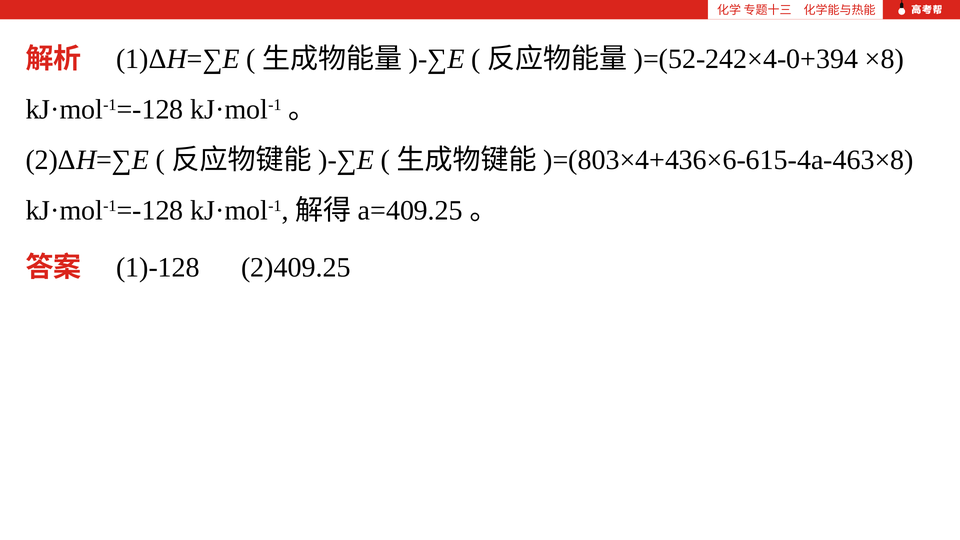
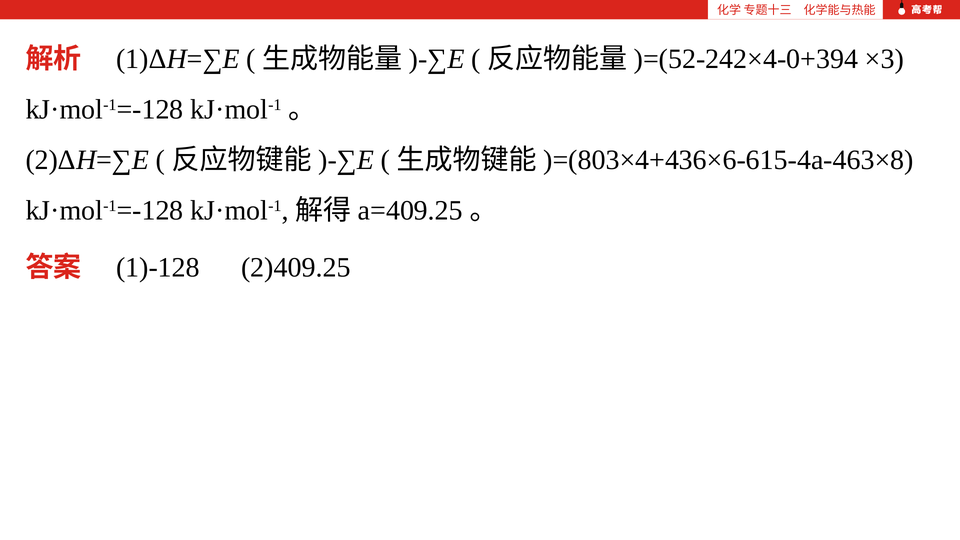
×8: ×8 -> ×3
